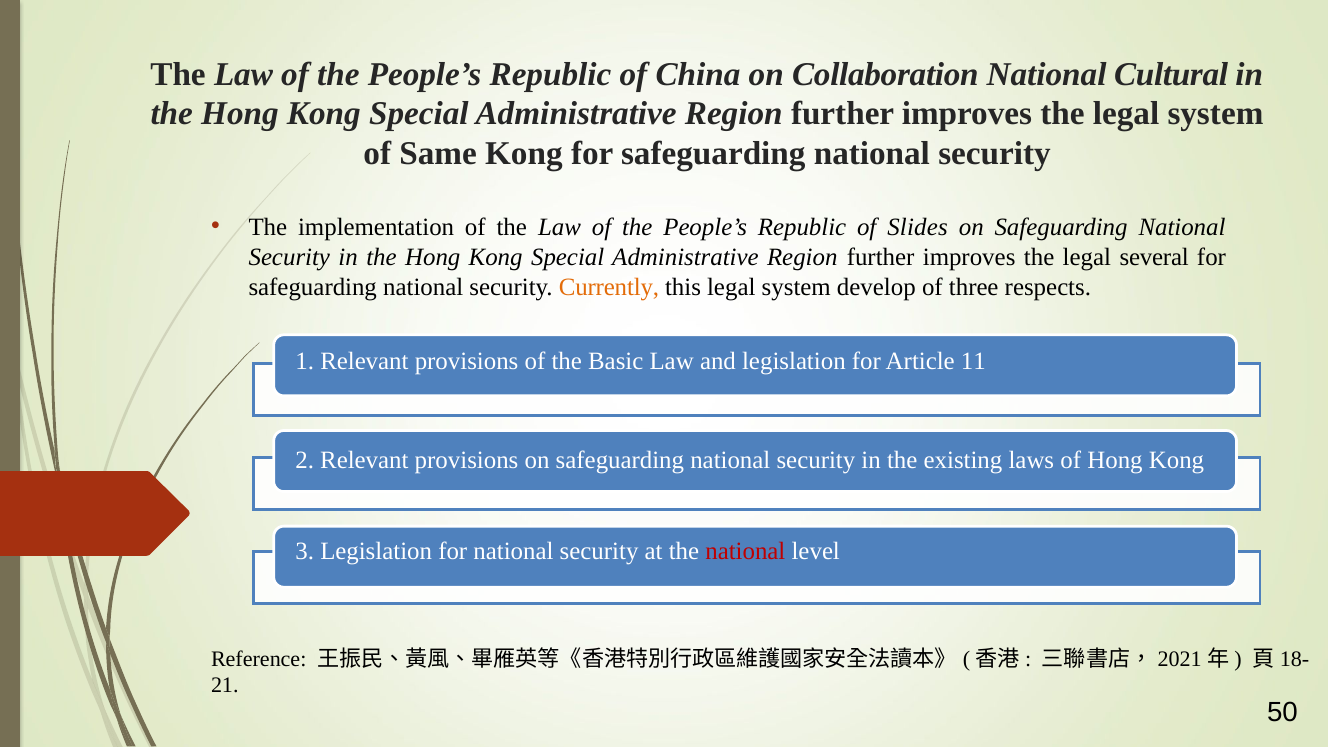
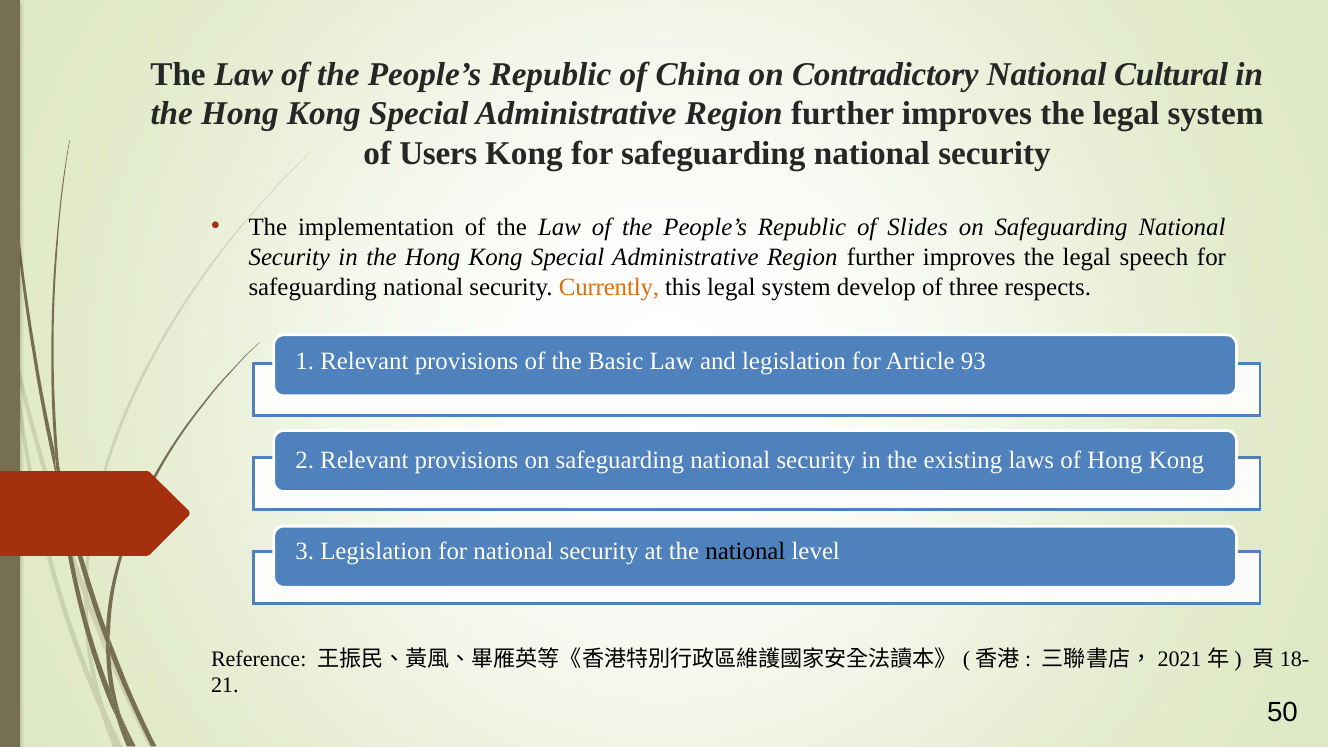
Collaboration: Collaboration -> Contradictory
Same: Same -> Users
several: several -> speech
11: 11 -> 93
national at (745, 551) colour: red -> black
